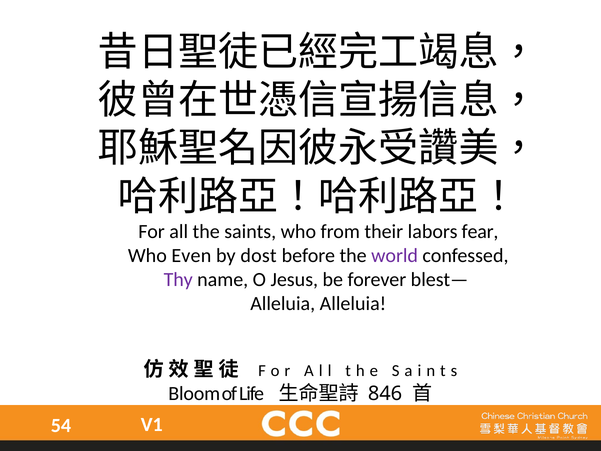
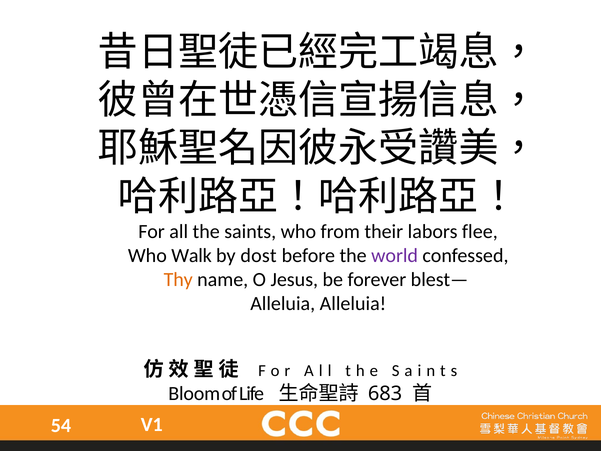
fear: fear -> flee
Even: Even -> Walk
Thy colour: purple -> orange
846: 846 -> 683
